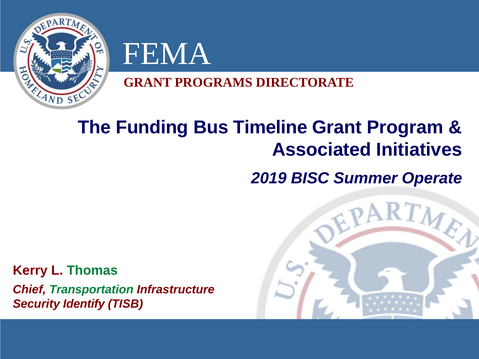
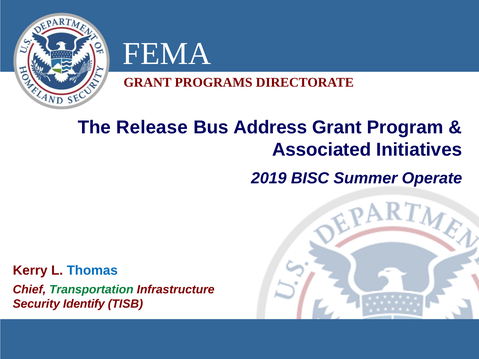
Funding: Funding -> Release
Timeline: Timeline -> Address
Thomas colour: green -> blue
